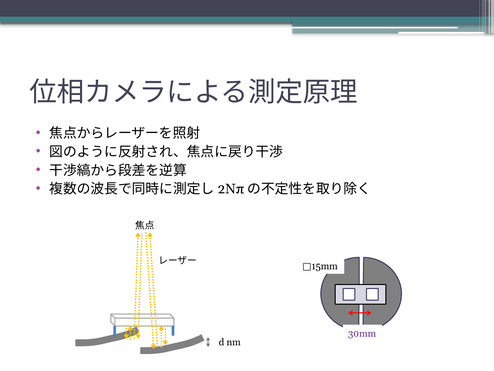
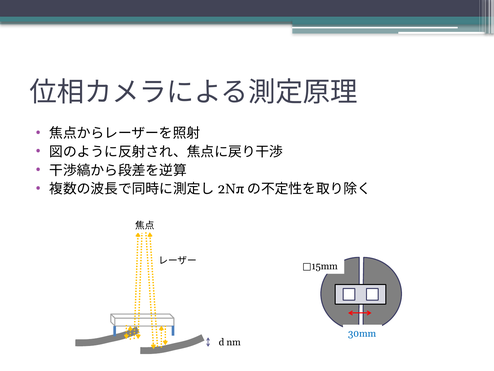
30mm colour: purple -> blue
